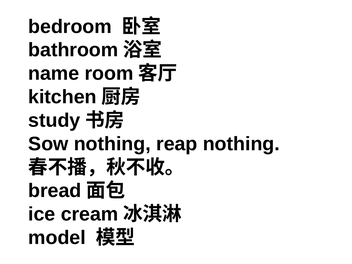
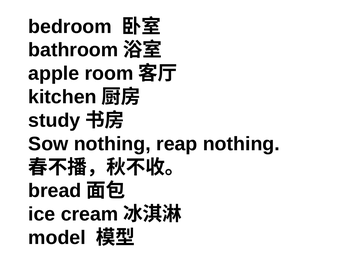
name: name -> apple
